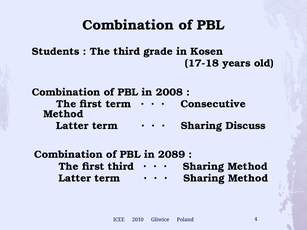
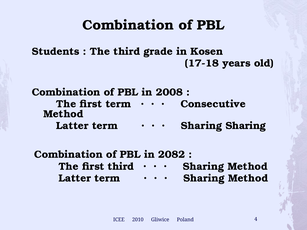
Sharing Discuss: Discuss -> Sharing
2089: 2089 -> 2082
